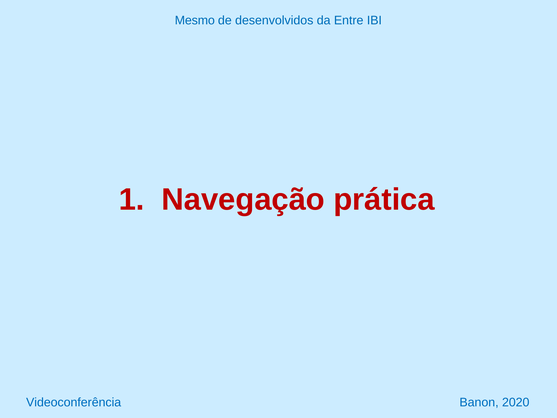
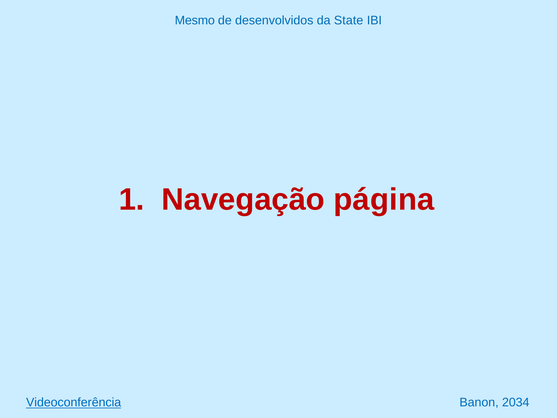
Entre: Entre -> State
prática: prática -> página
Videoconferência underline: none -> present
2020: 2020 -> 2034
